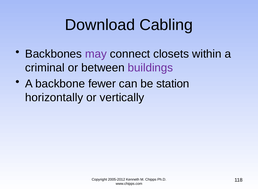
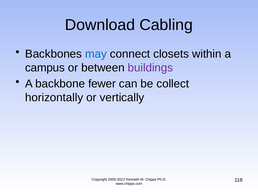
may colour: purple -> blue
criminal: criminal -> campus
station: station -> collect
